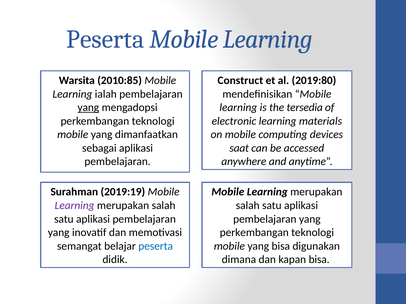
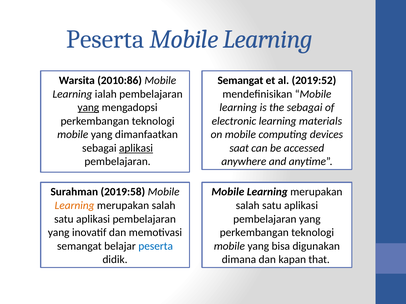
Construct at (240, 81): Construct -> Semangat
2019:80: 2019:80 -> 2019:52
2010:85: 2010:85 -> 2010:86
the tersedia: tersedia -> sebagai
aplikasi at (136, 148) underline: none -> present
2019:19: 2019:19 -> 2019:58
Learning at (75, 206) colour: purple -> orange
kapan bisa: bisa -> that
